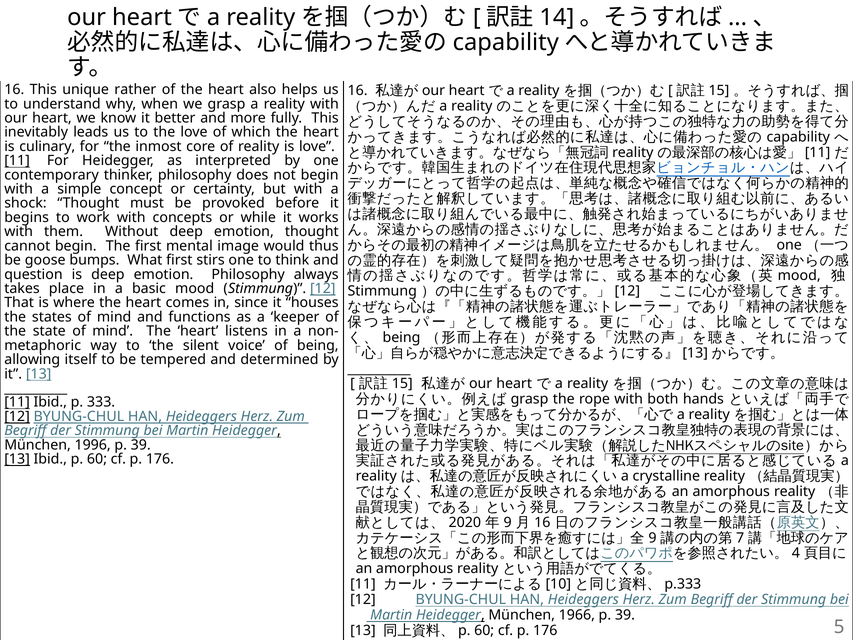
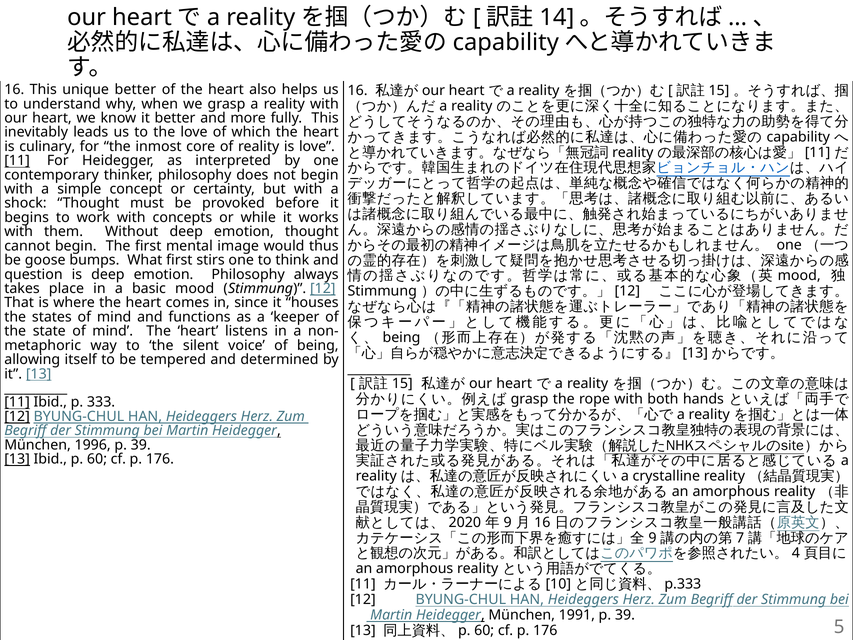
unique rather: rather -> better
1966: 1966 -> 1991
